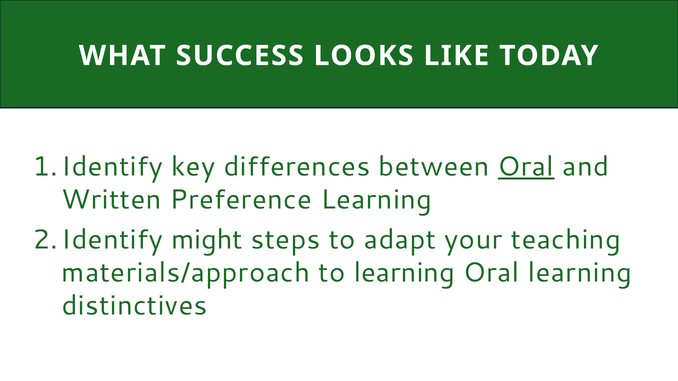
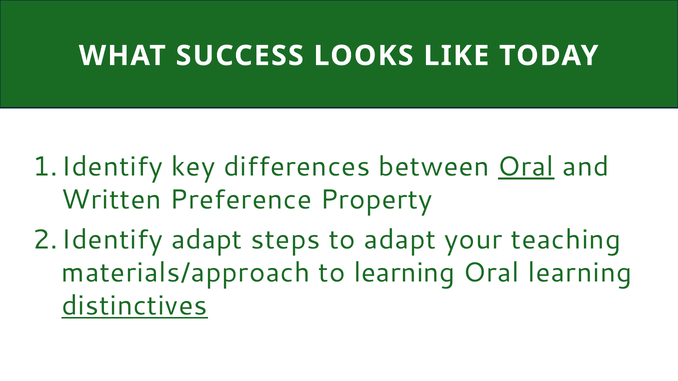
Preference Learning: Learning -> Property
might at (207, 240): might -> adapt
distinctives underline: none -> present
